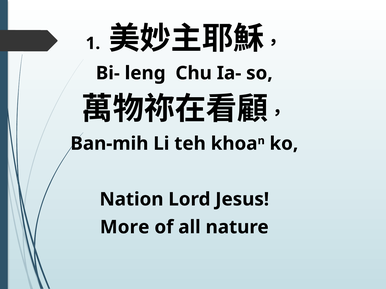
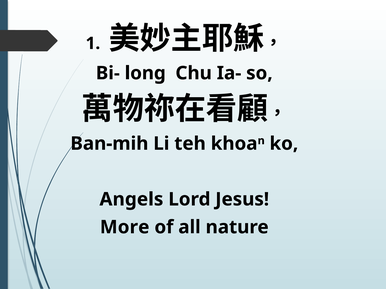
leng: leng -> long
Nation: Nation -> Angels
